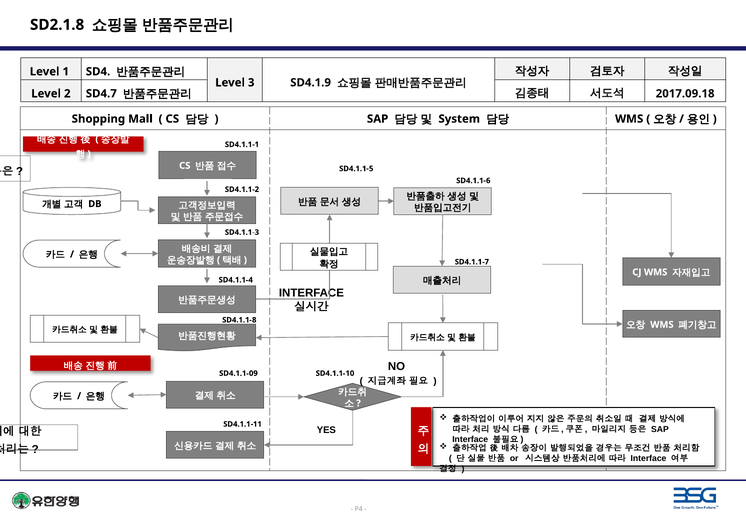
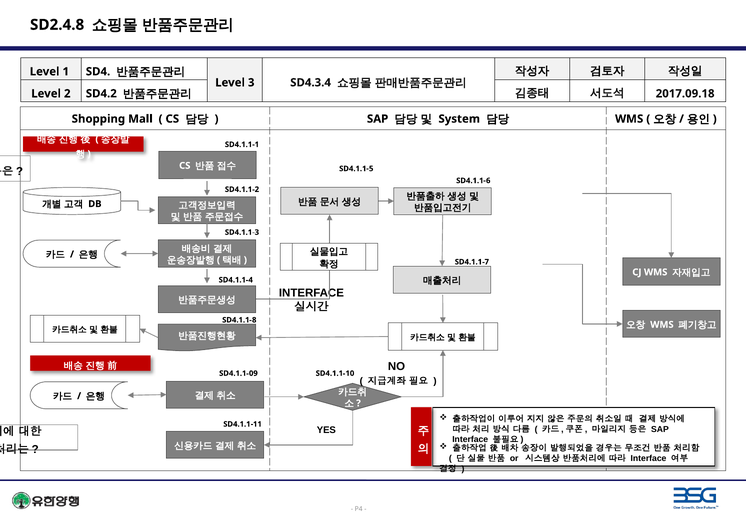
SD2.1.8: SD2.1.8 -> SD2.4.8
SD4.1.9: SD4.1.9 -> SD4.3.4
SD4.7: SD4.7 -> SD4.2
